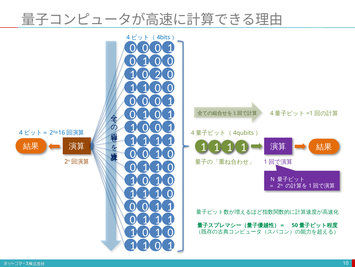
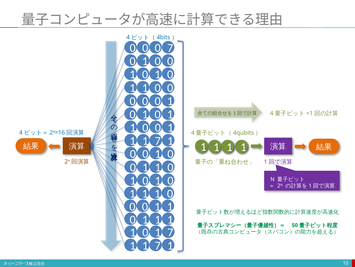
1 at (170, 48): 1 -> 7
2 at (158, 74): 2 -> 1
1 at (158, 141): 1 -> 7
0 at (170, 232): 0 -> 7
0 at (158, 245): 0 -> 7
